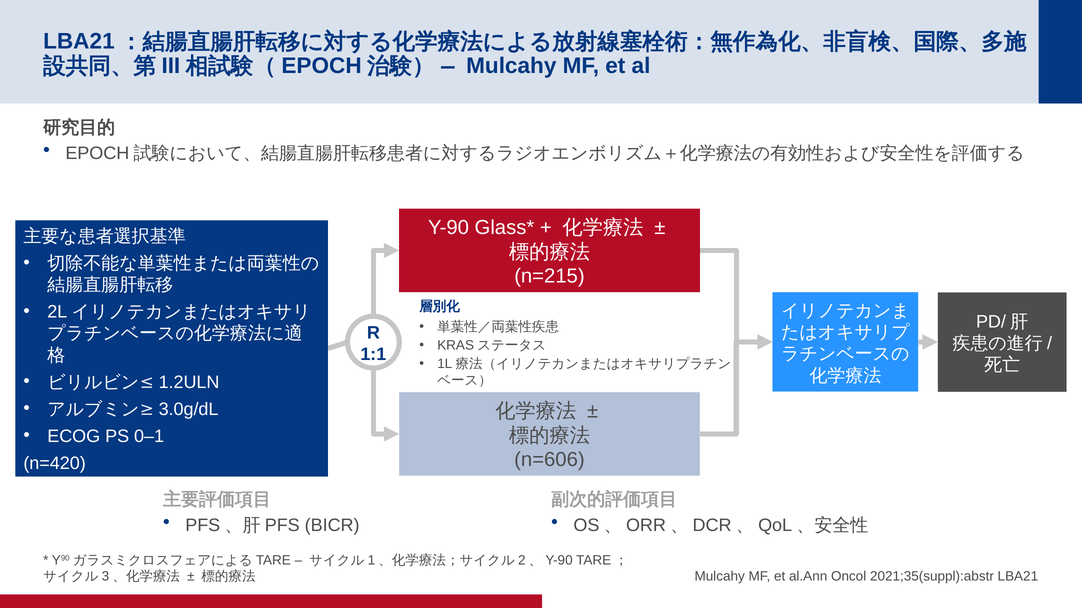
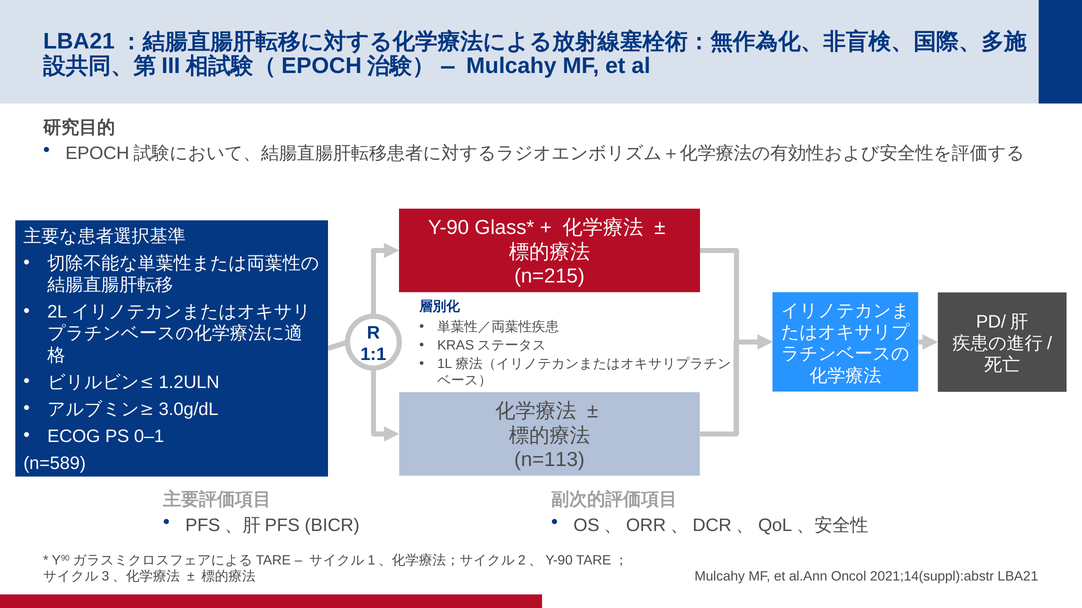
n=606: n=606 -> n=113
n=420: n=420 -> n=589
2021;35(suppl):abstr: 2021;35(suppl):abstr -> 2021;14(suppl):abstr
